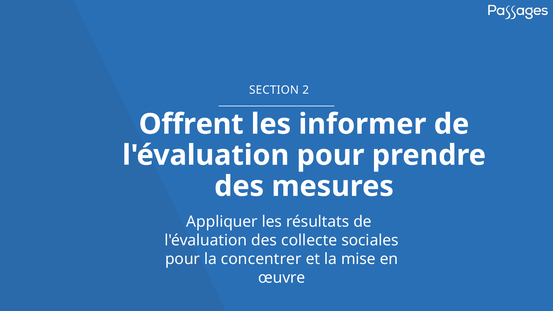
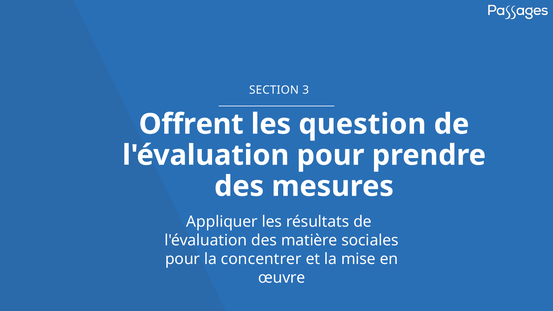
2: 2 -> 3
informer: informer -> question
collecte: collecte -> matière
